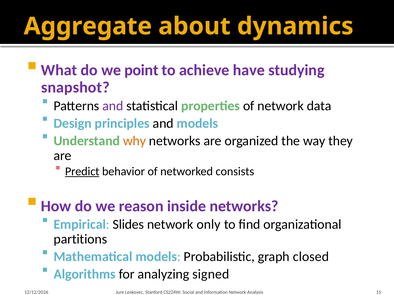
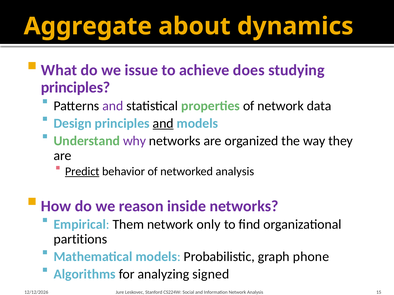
point: point -> issue
have: have -> does
snapshot at (75, 88): snapshot -> principles
and at (163, 123) underline: none -> present
why colour: orange -> purple
networked consists: consists -> analysis
Slides: Slides -> Them
closed: closed -> phone
